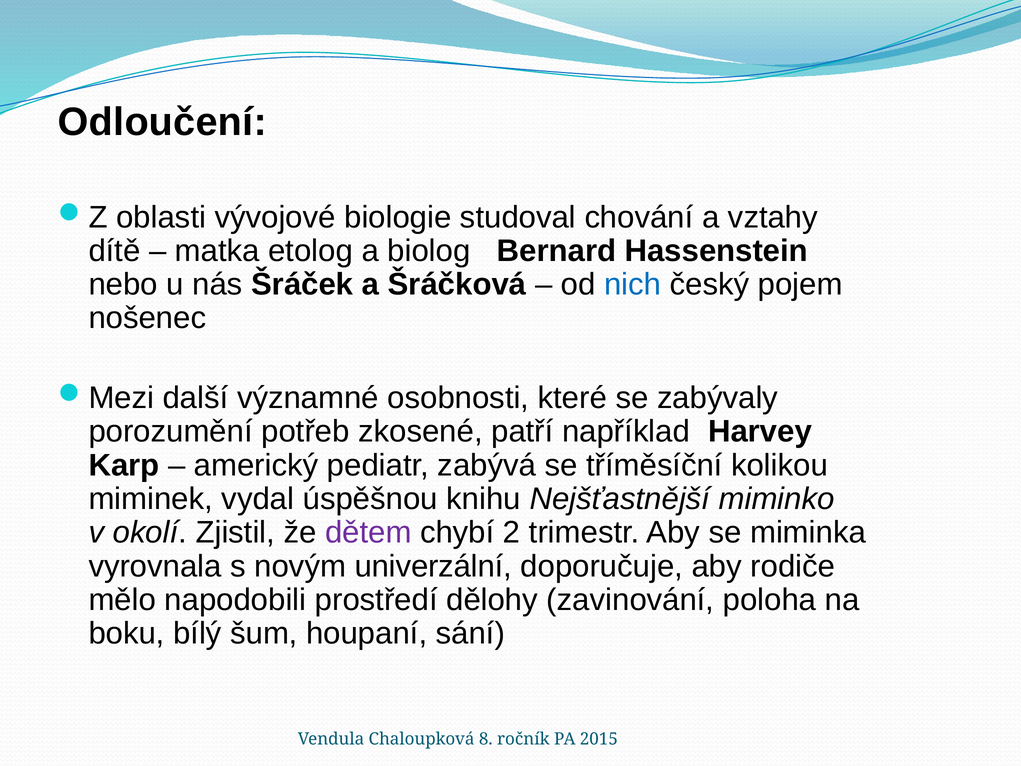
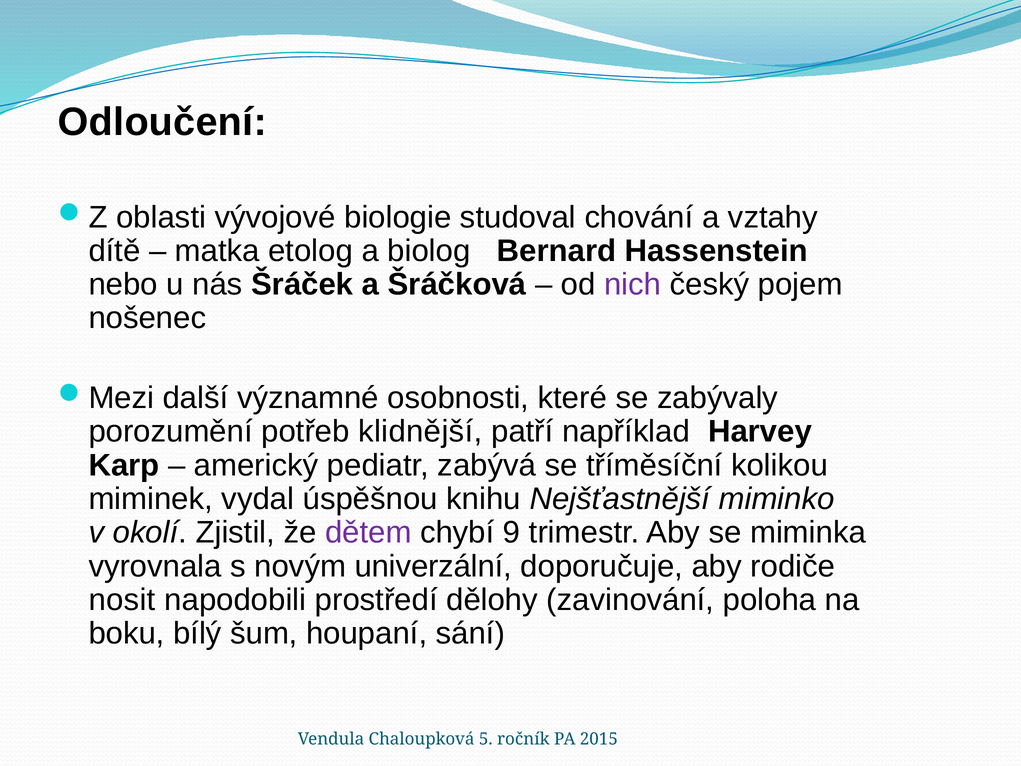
nich colour: blue -> purple
zkosené: zkosené -> klidnější
2: 2 -> 9
mělo: mělo -> nosit
8: 8 -> 5
